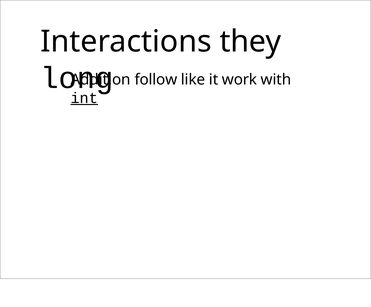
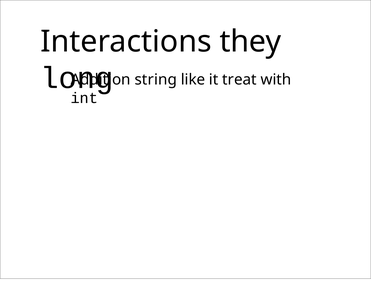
follow: follow -> string
work: work -> treat
int underline: present -> none
